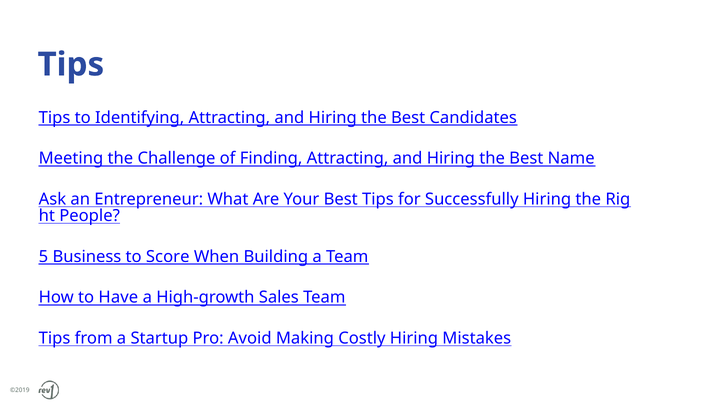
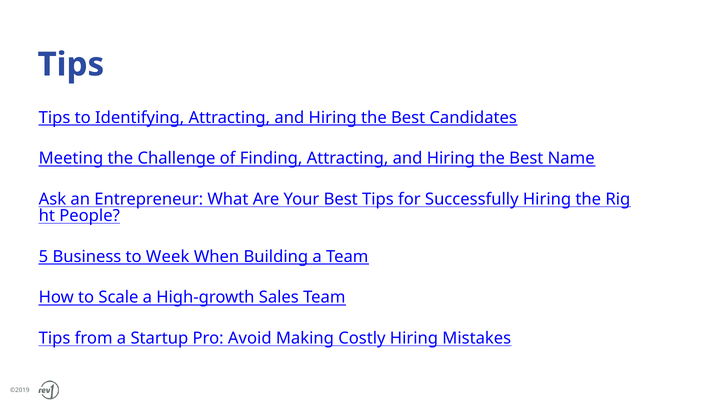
Score: Score -> Week
Have: Have -> Scale
